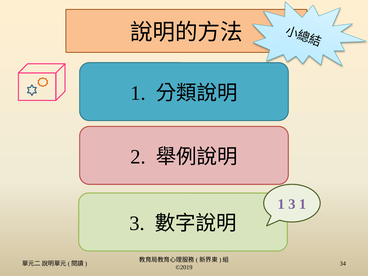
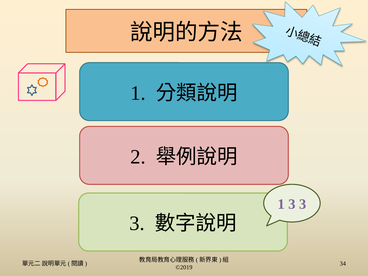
3 1: 1 -> 3
